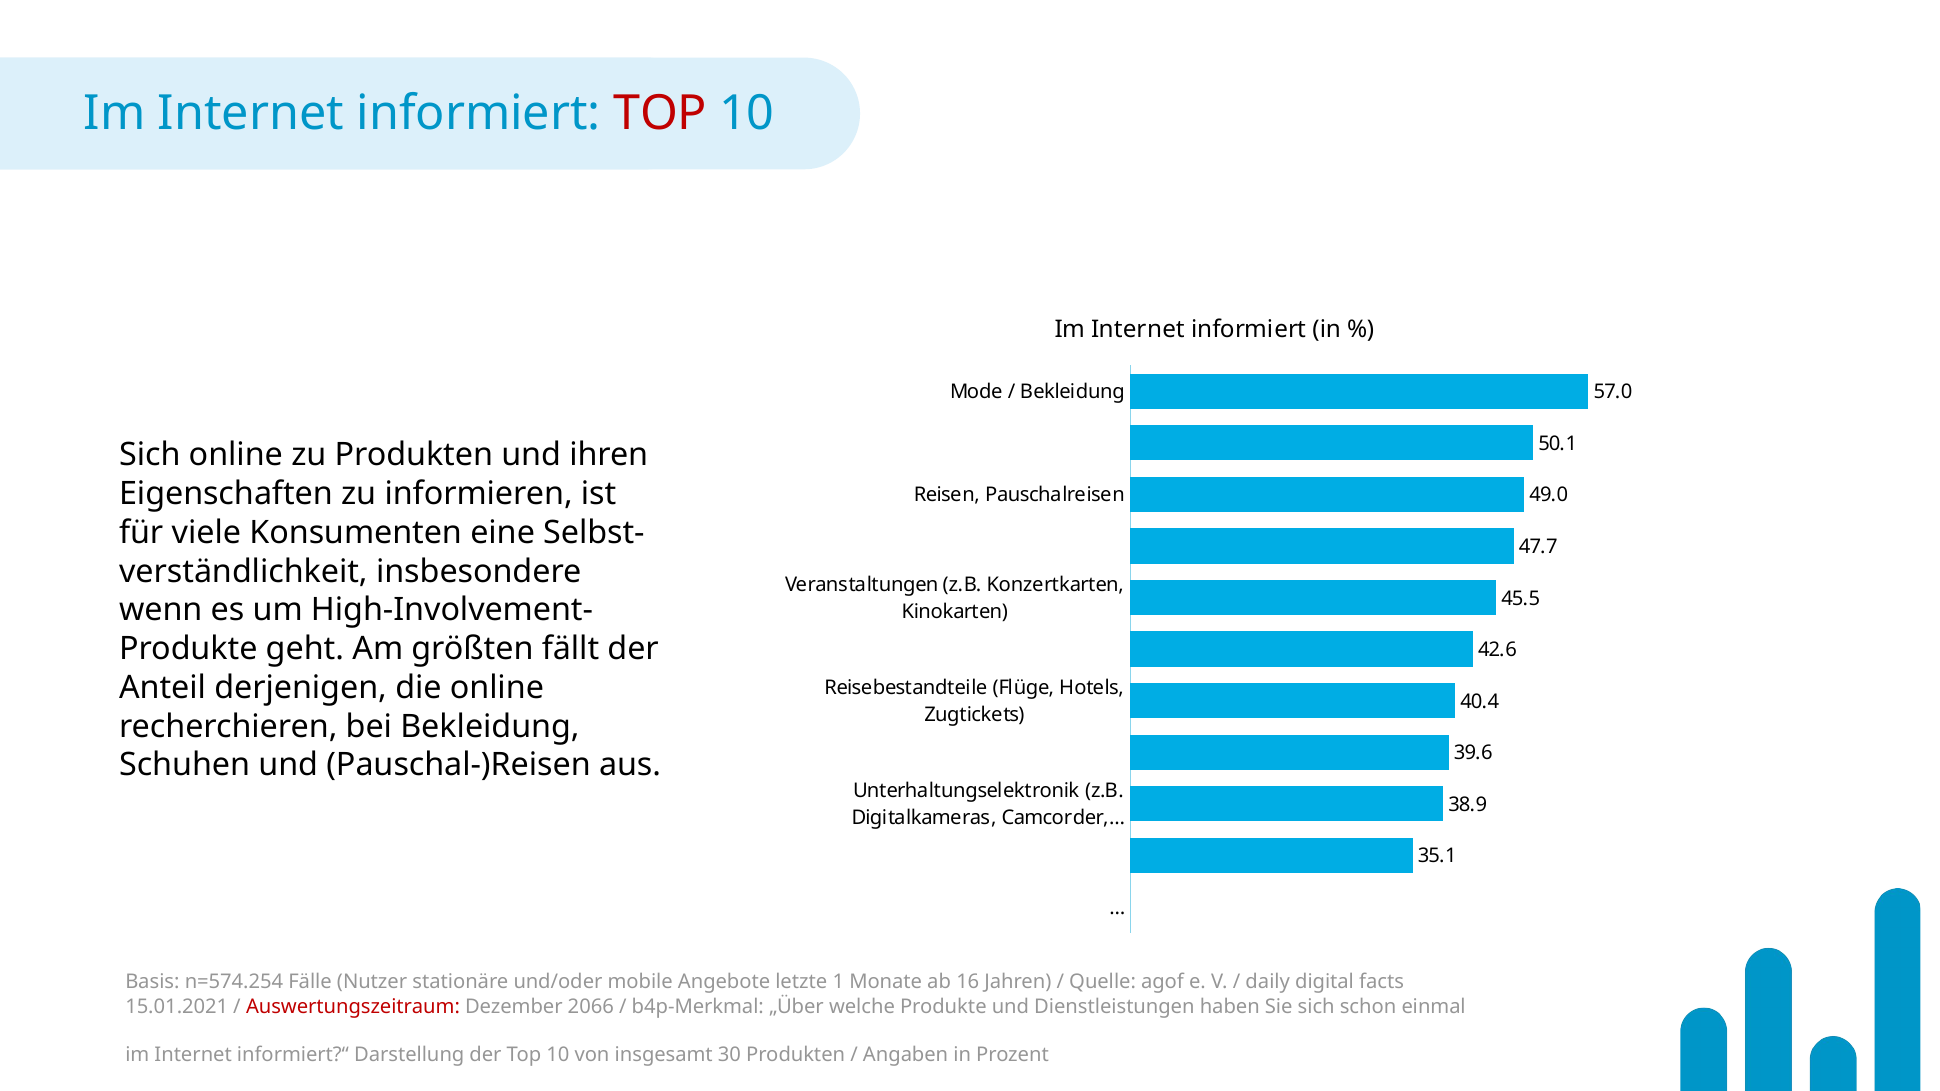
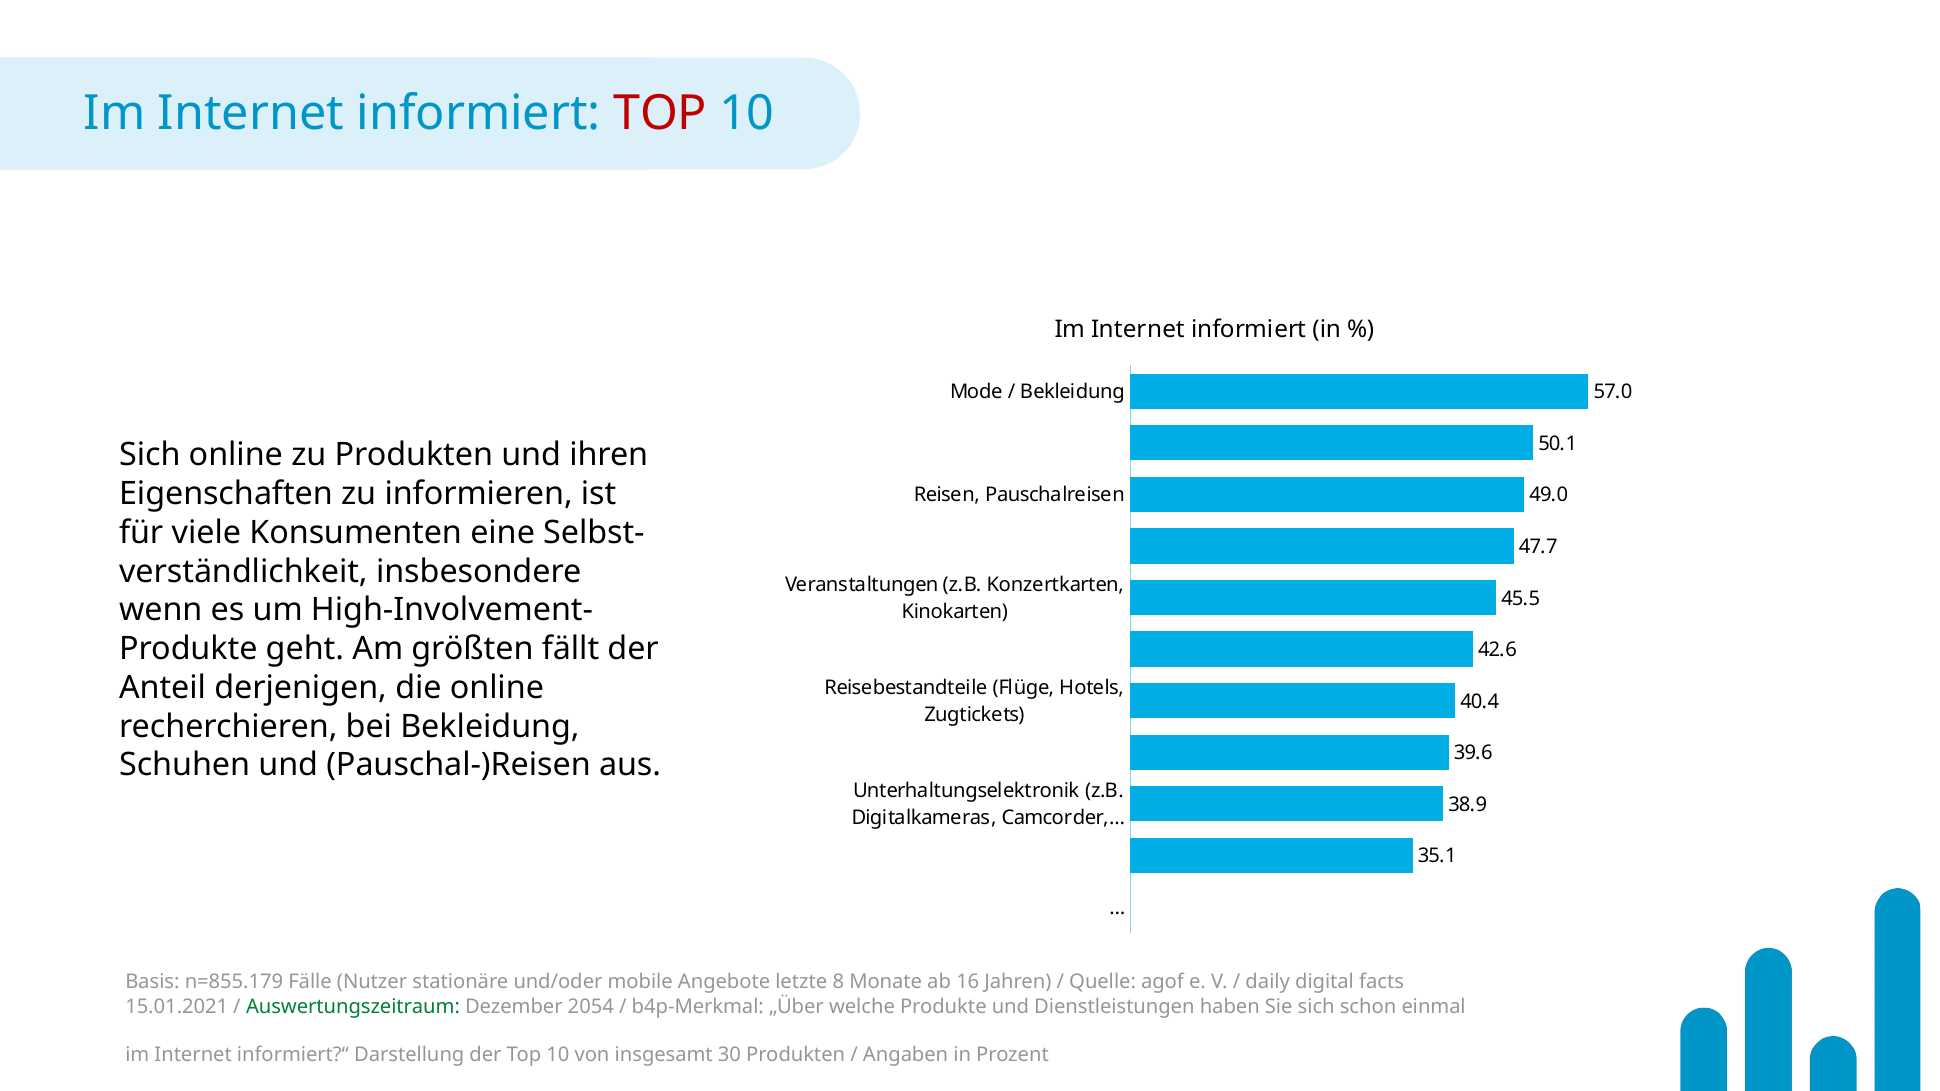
n=574.254: n=574.254 -> n=855.179
1: 1 -> 8
Auswertungszeitraum colour: red -> green
2066: 2066 -> 2054
